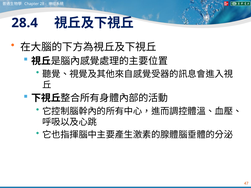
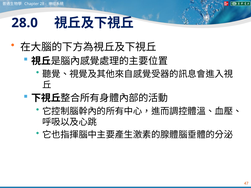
28.4: 28.4 -> 28.0
